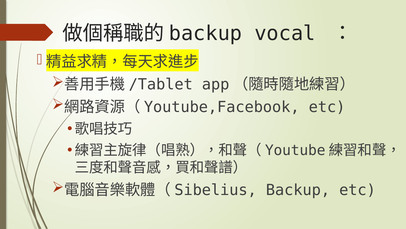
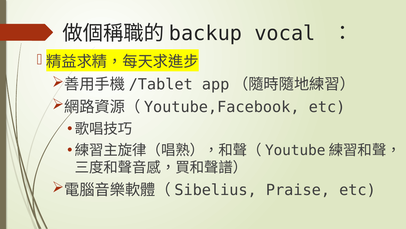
Backup at (298, 189): Backup -> Praise
